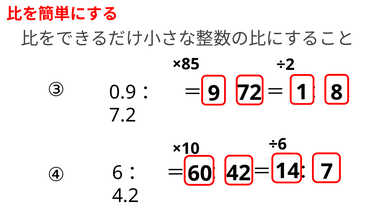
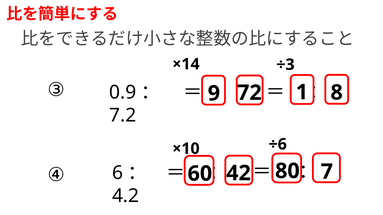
×85: ×85 -> ×14
÷2: ÷2 -> ÷3
14: 14 -> 80
